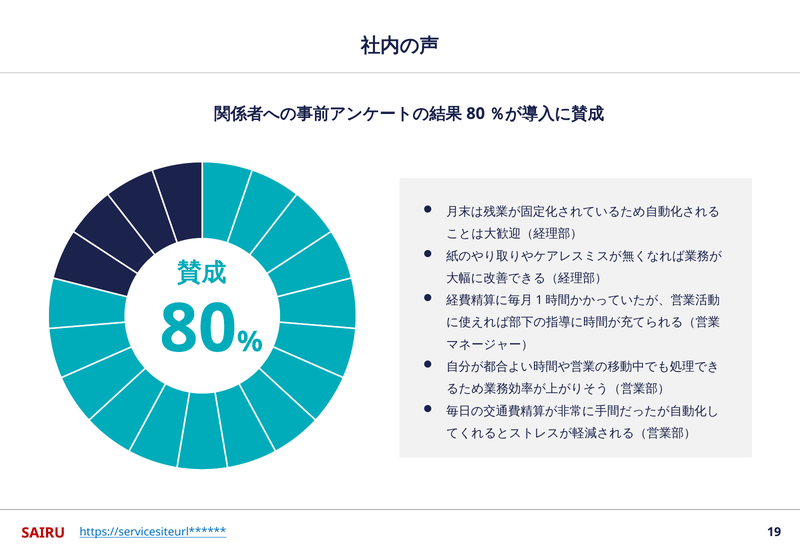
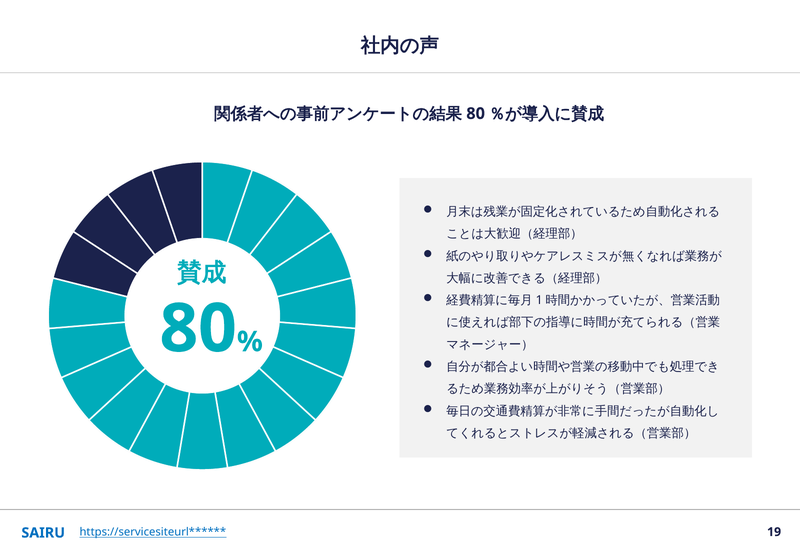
SAIRU colour: red -> blue
